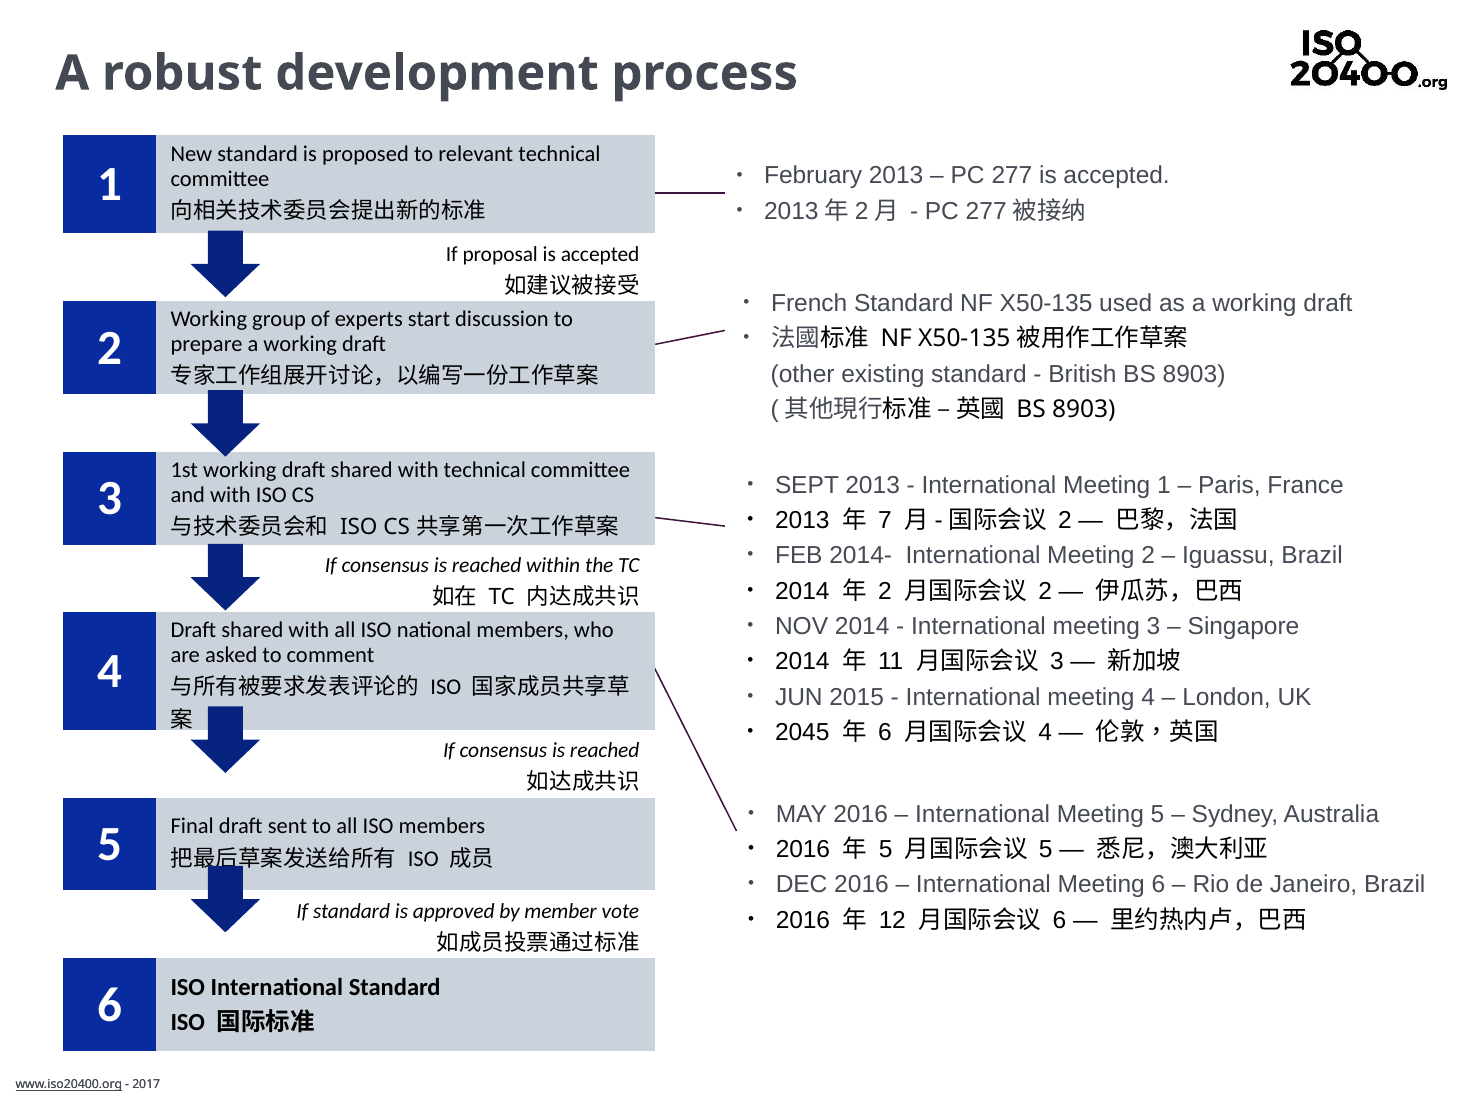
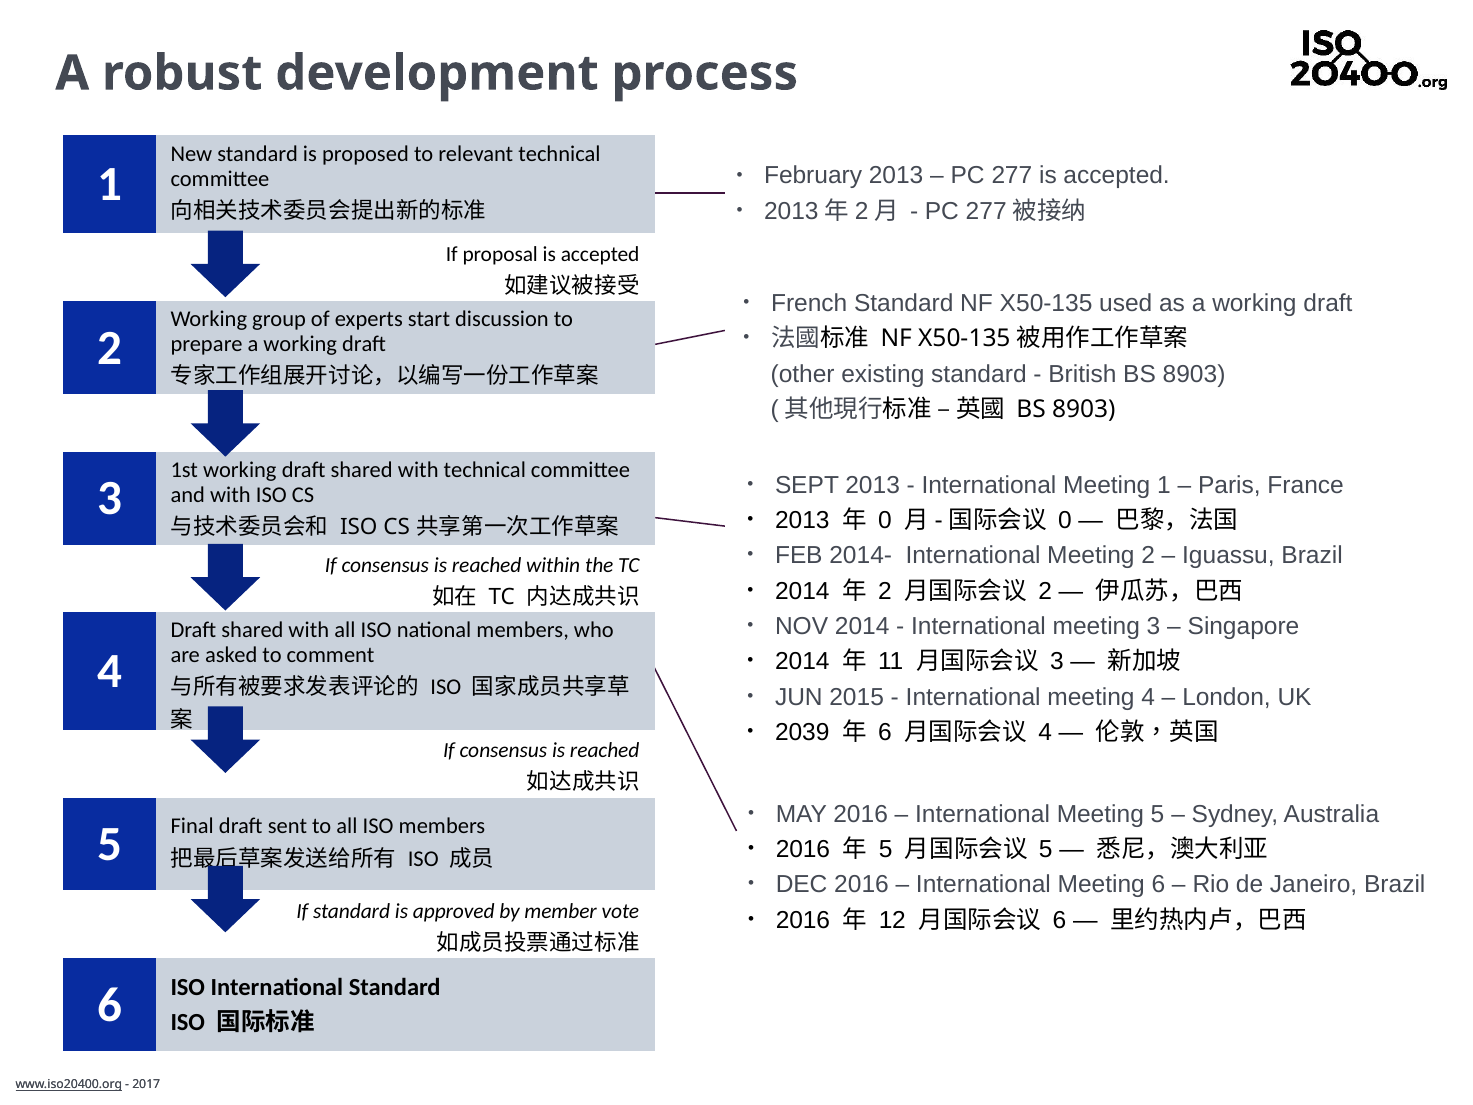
7 at (885, 520): 7 -> 0
2 at (1065, 520): 2 -> 0
2045: 2045 -> 2039
